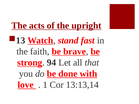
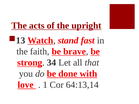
94: 94 -> 34
13:13,14: 13:13,14 -> 64:13,14
